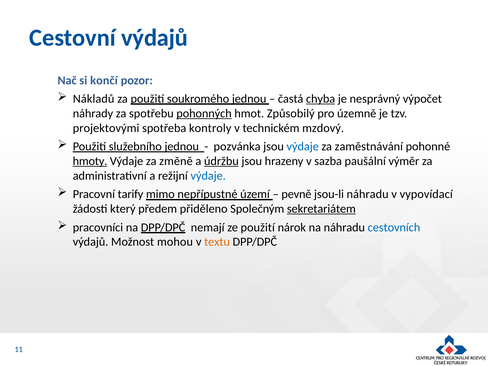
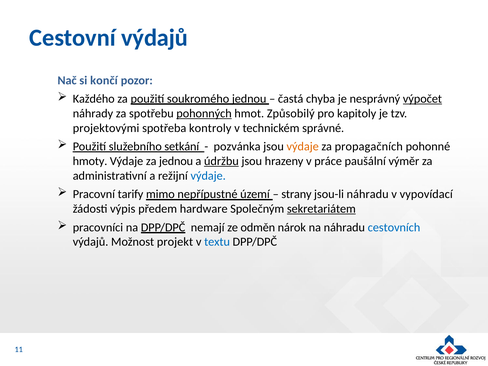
Nákladů: Nákladů -> Každého
chyba underline: present -> none
výpočet underline: none -> present
územně: územně -> kapitoly
mzdový: mzdový -> správné
služebního jednou: jednou -> setkání
výdaje at (303, 147) colour: blue -> orange
zaměstnávání: zaměstnávání -> propagačních
hmoty underline: present -> none
za změně: změně -> jednou
sazba: sazba -> práce
pevně: pevně -> strany
který: který -> výpis
přiděleno: přiděleno -> hardware
ze použití: použití -> odměn
mohou: mohou -> projekt
textu colour: orange -> blue
